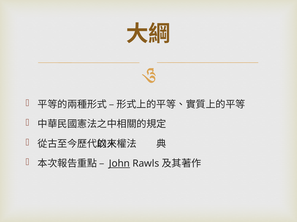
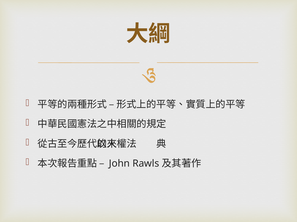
John underline: present -> none
